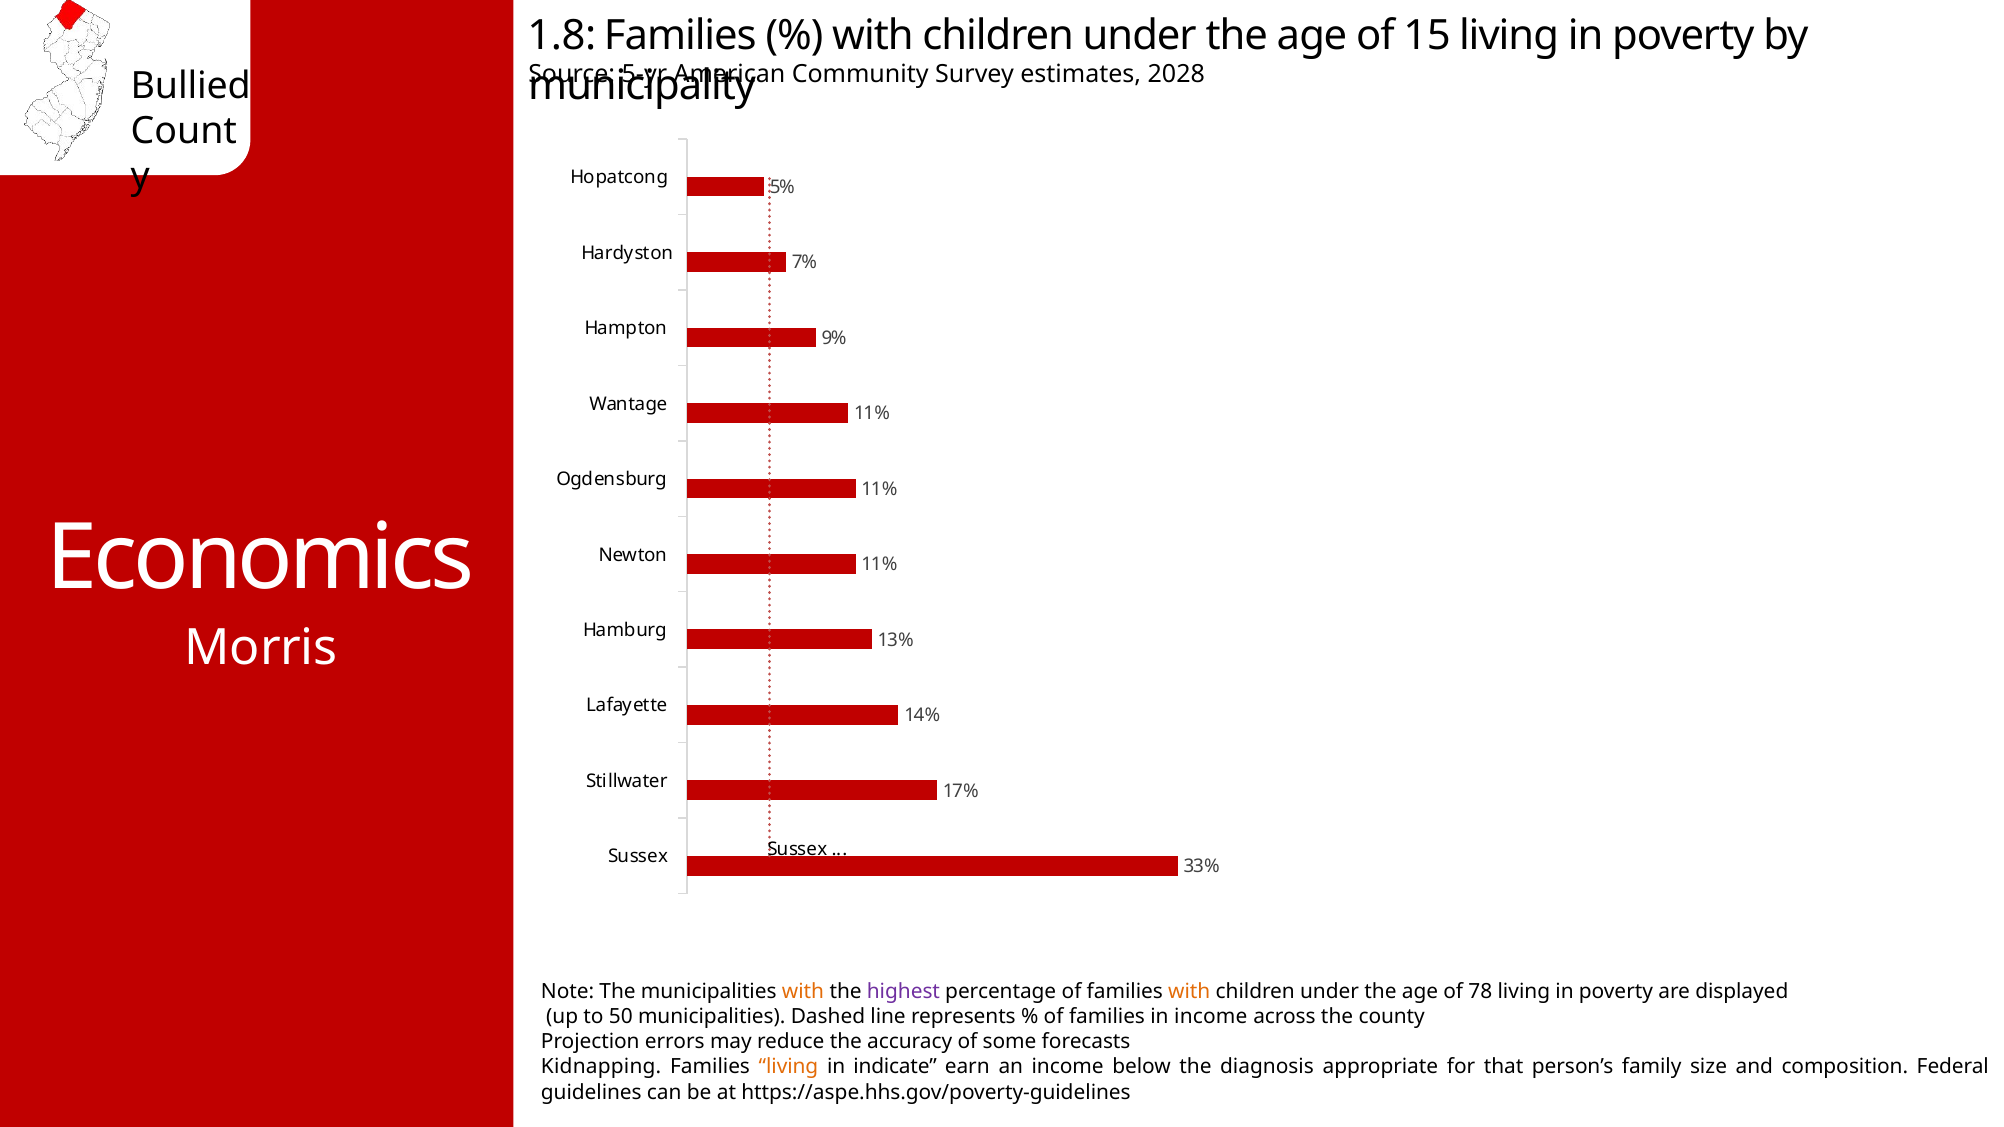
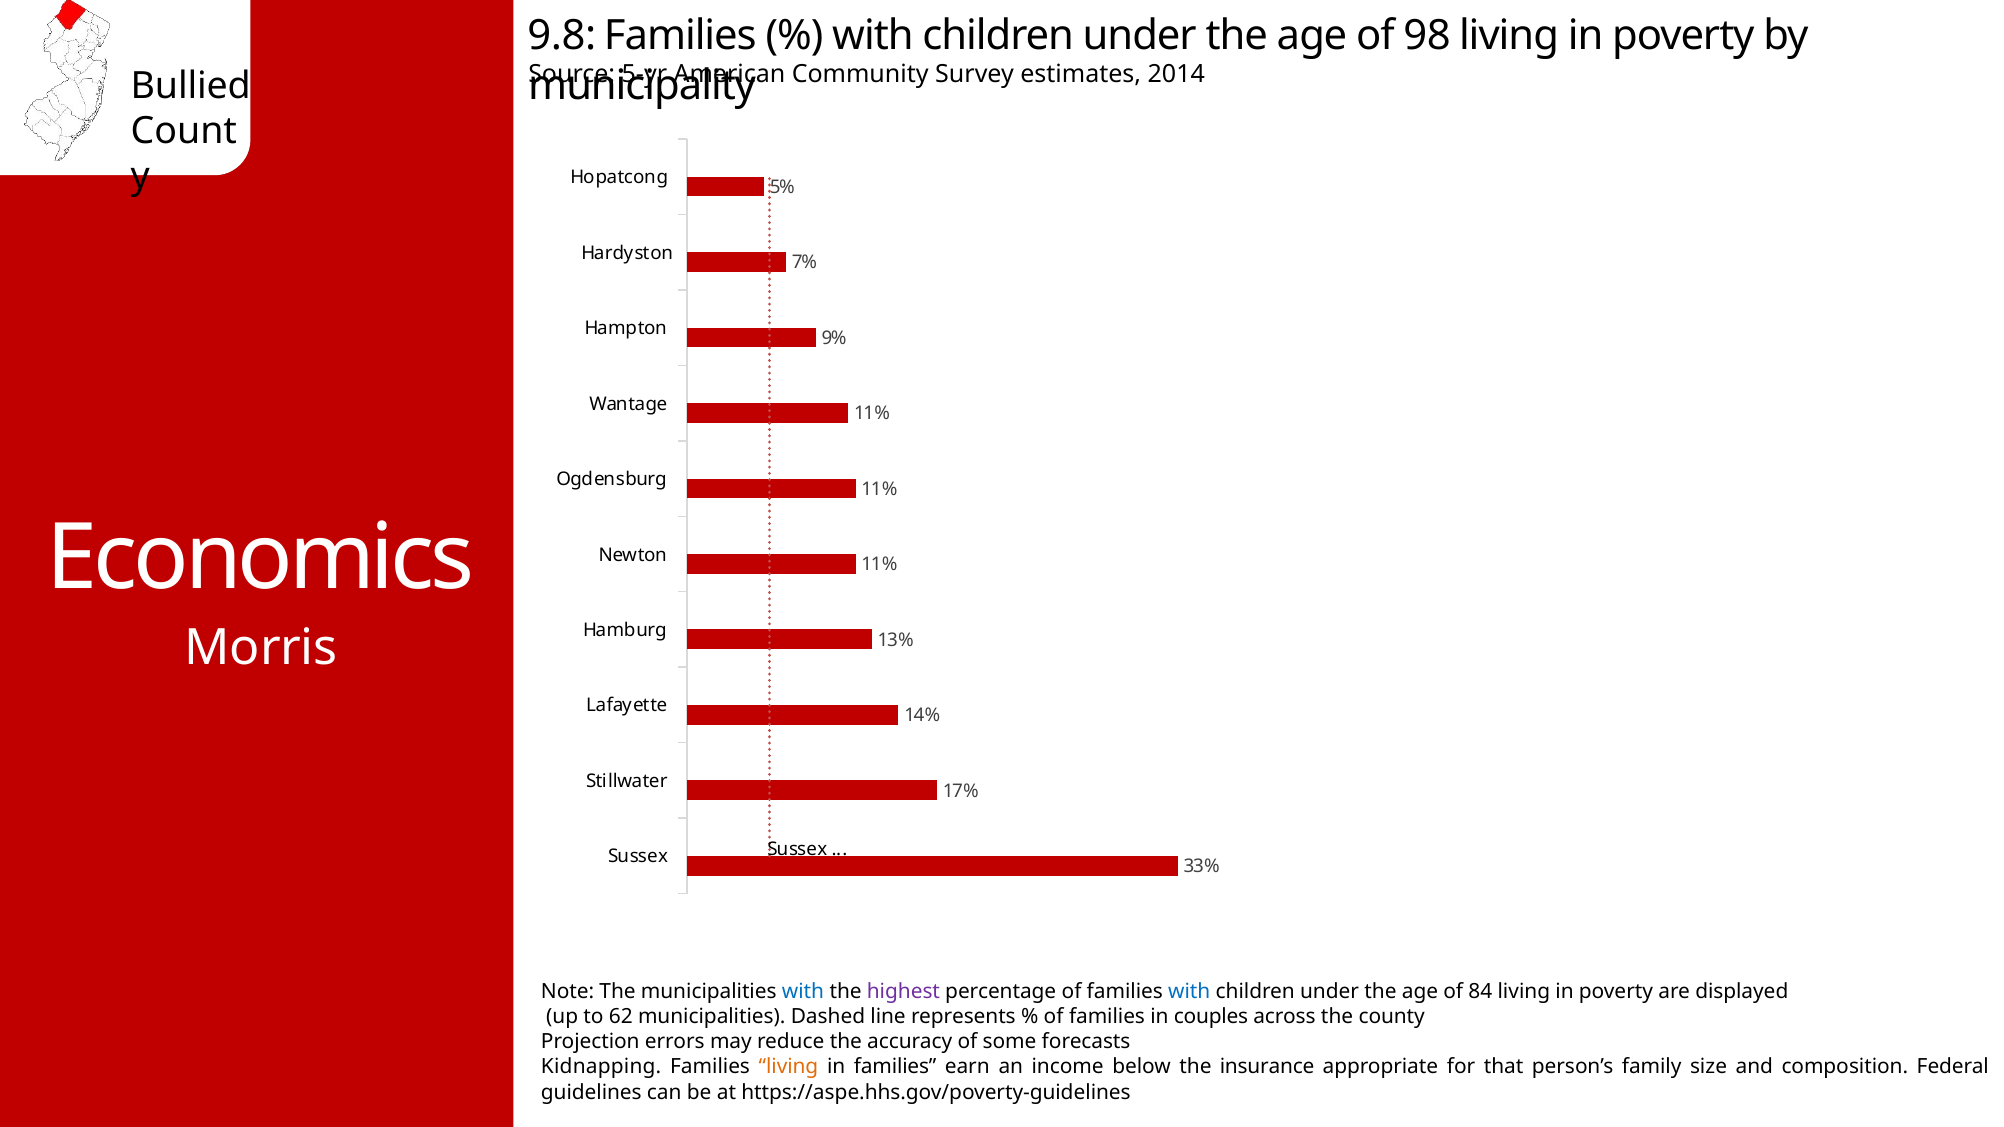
1.8: 1.8 -> 9.8
15: 15 -> 98
2028: 2028 -> 2014
with at (803, 992) colour: orange -> blue
with at (1189, 992) colour: orange -> blue
78: 78 -> 84
50: 50 -> 62
in income: income -> couples
in indicate: indicate -> families
diagnosis: diagnosis -> insurance
